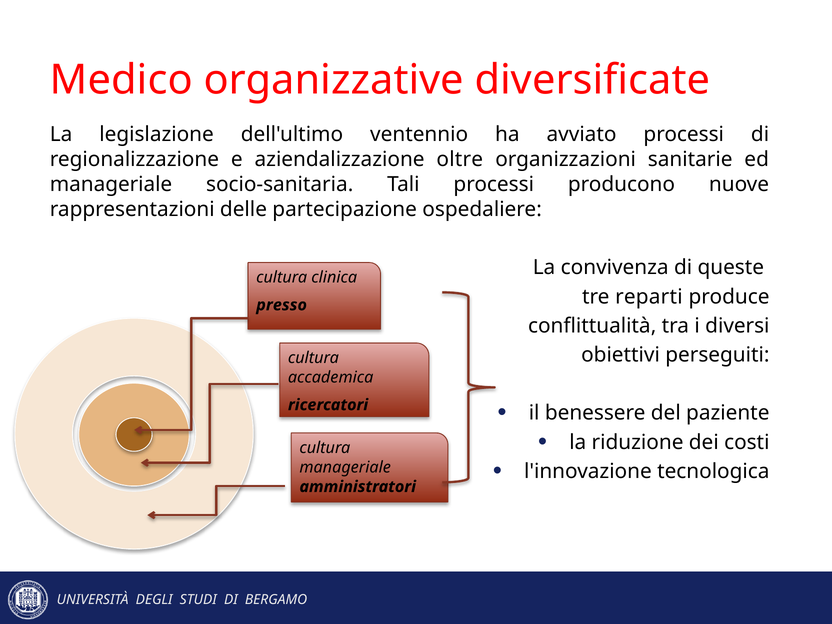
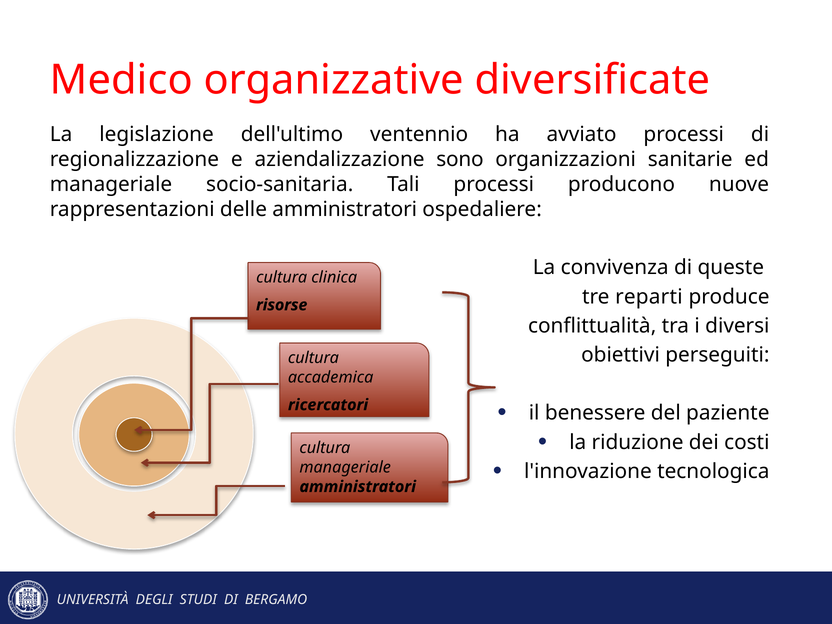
oltre: oltre -> sono
delle partecipazione: partecipazione -> amministratori
presso: presso -> risorse
